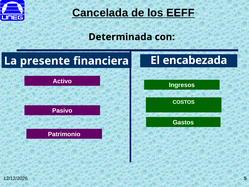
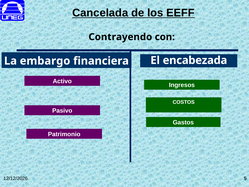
Determinada: Determinada -> Contrayendo
presente: presente -> embargo
